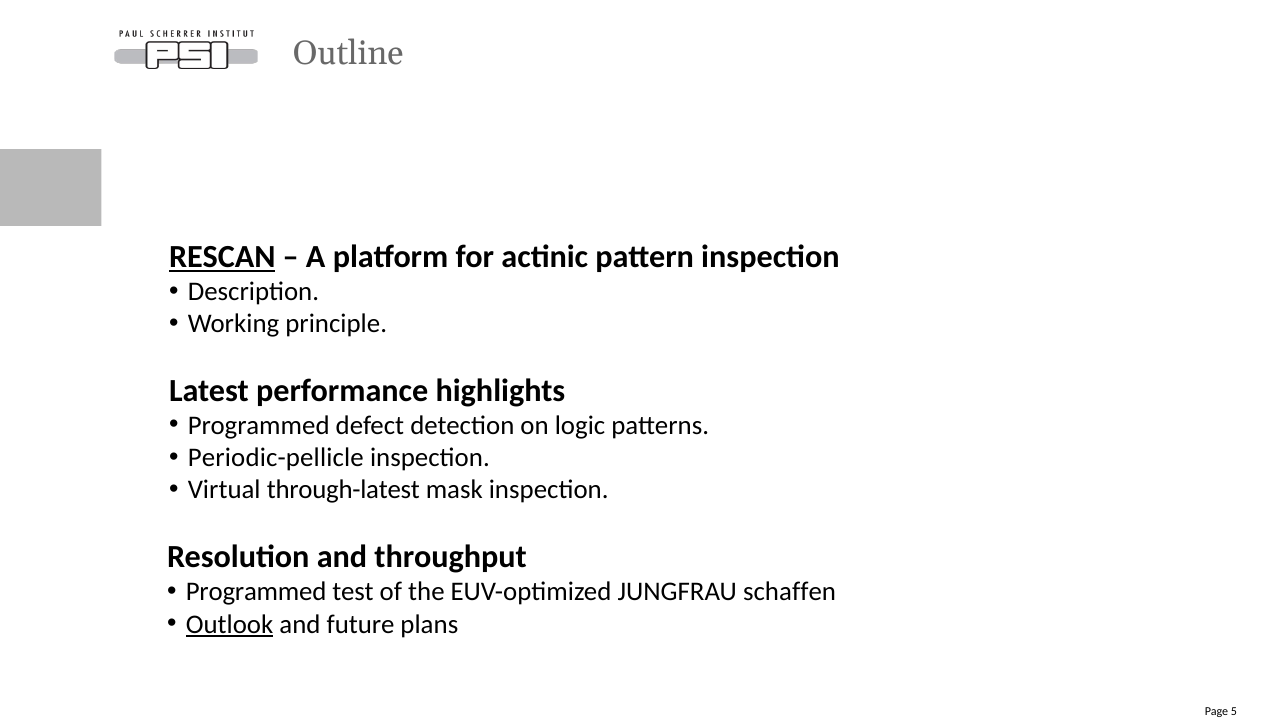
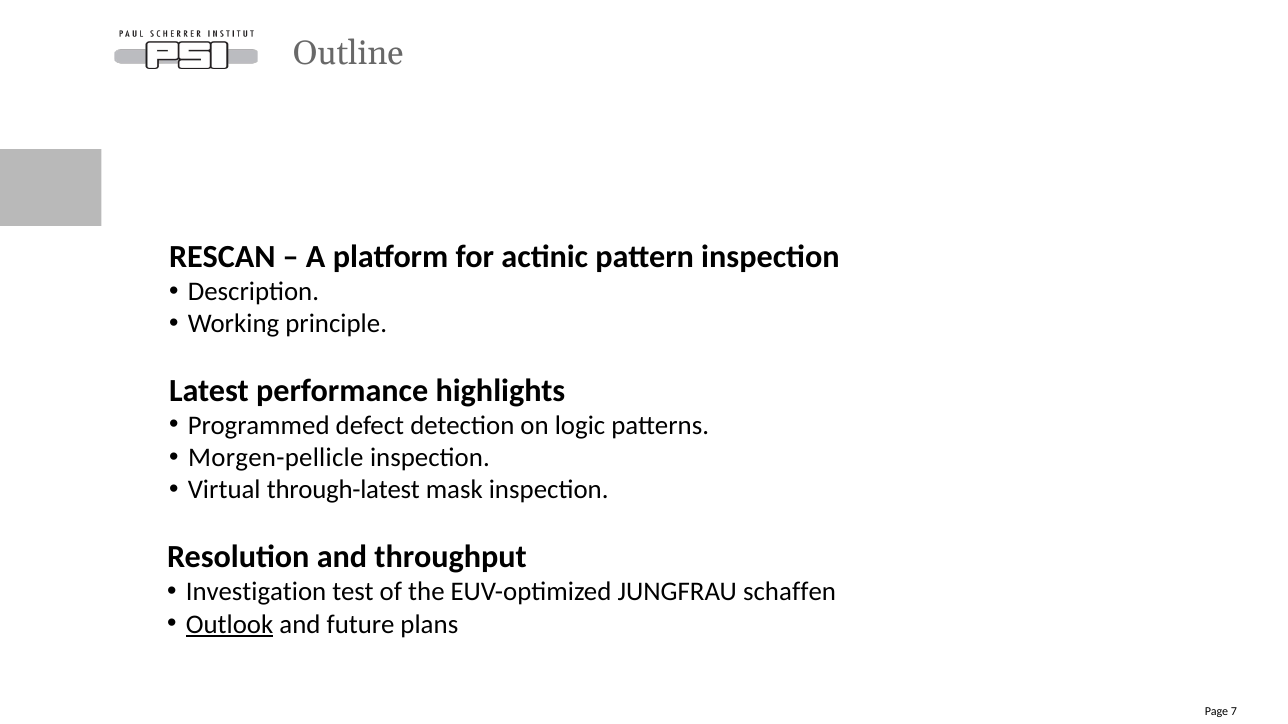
RESCAN underline: present -> none
Periodic-pellicle: Periodic-pellicle -> Morgen-pellicle
Programmed at (256, 592): Programmed -> Investigation
5: 5 -> 7
